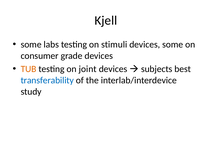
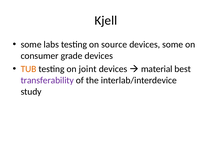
stimuli: stimuli -> source
subjects: subjects -> material
transferability colour: blue -> purple
